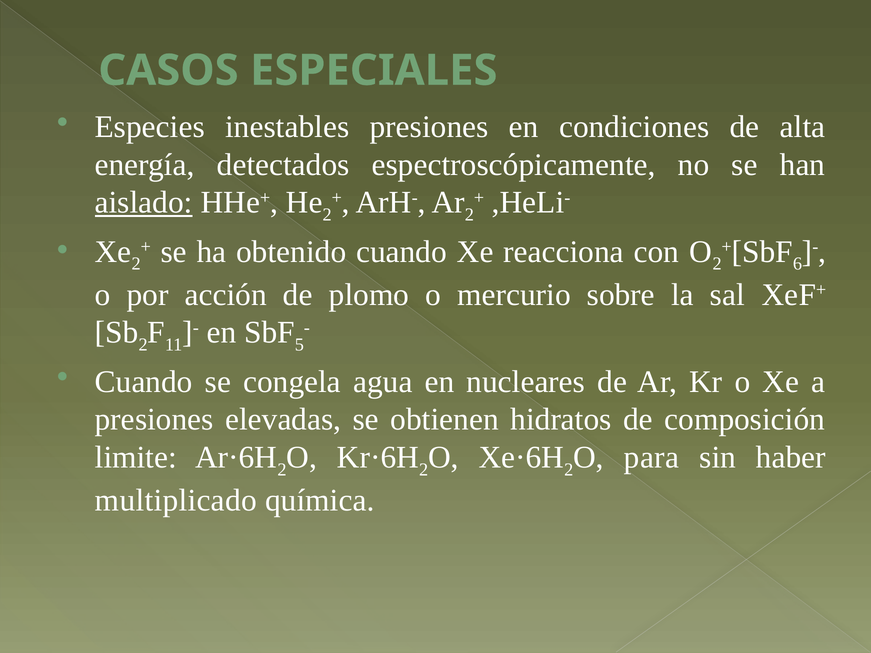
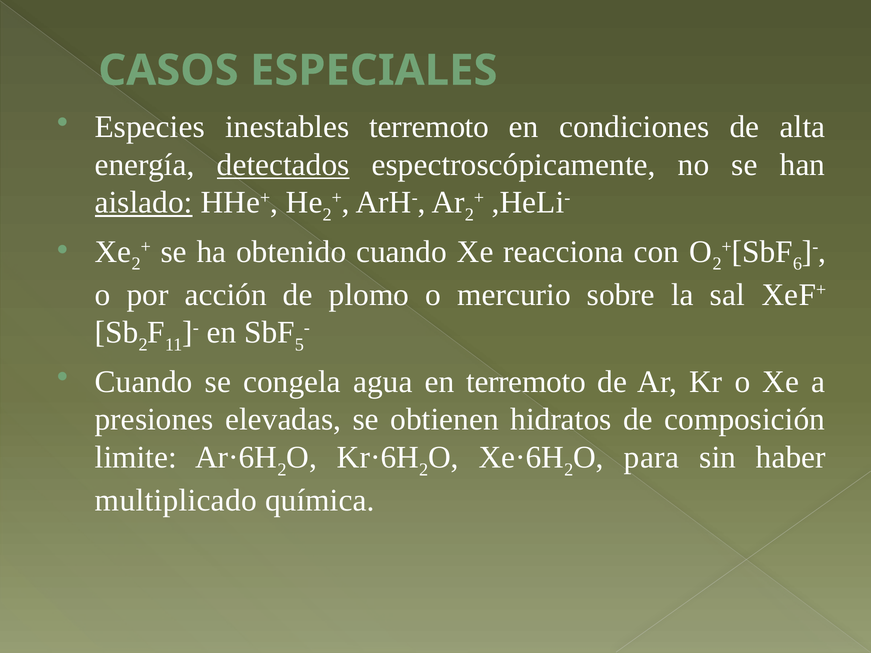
inestables presiones: presiones -> terremoto
detectados underline: none -> present
en nucleares: nucleares -> terremoto
